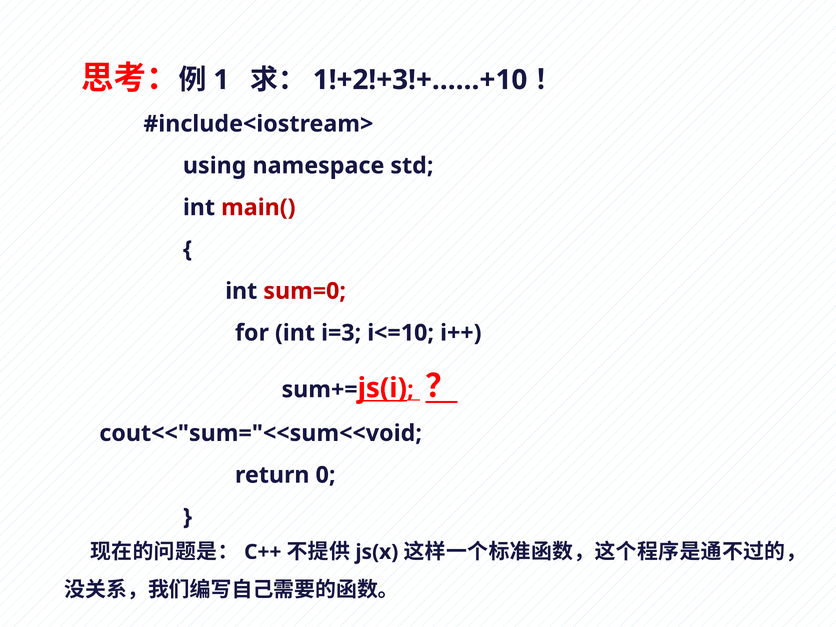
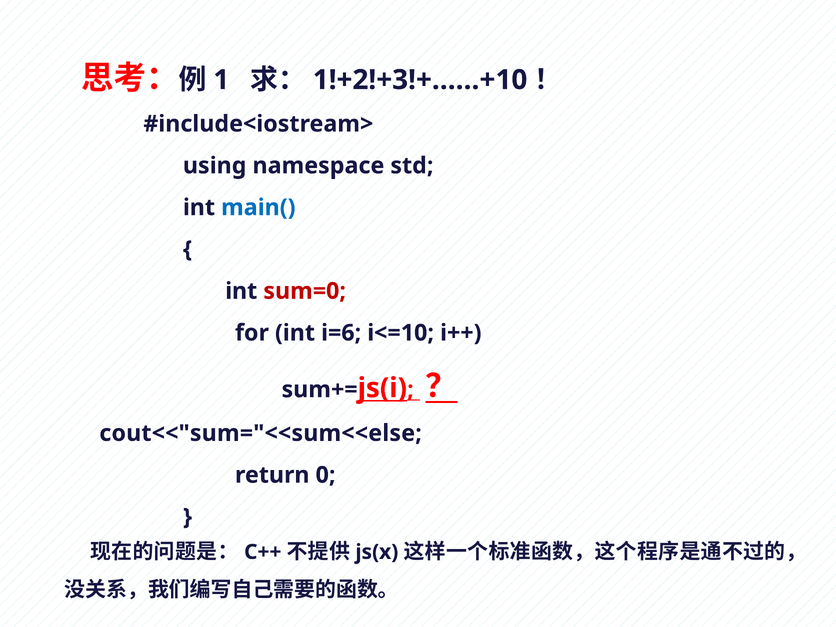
main( colour: red -> blue
i=3: i=3 -> i=6
cout<<"sum="<<sum<<void: cout<<"sum="<<sum<<void -> cout<<"sum="<<sum<<else
